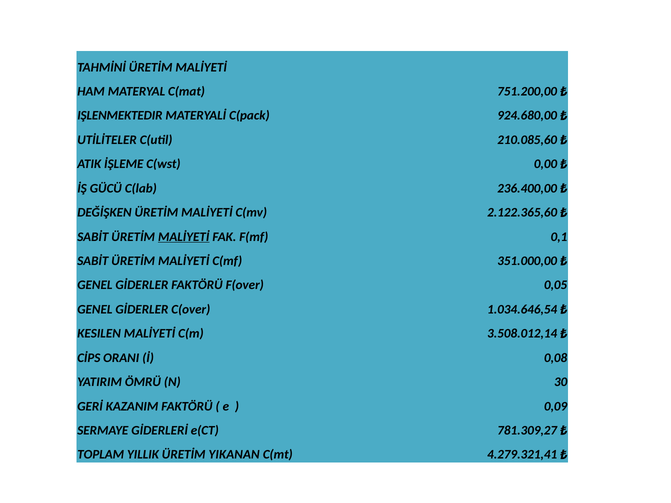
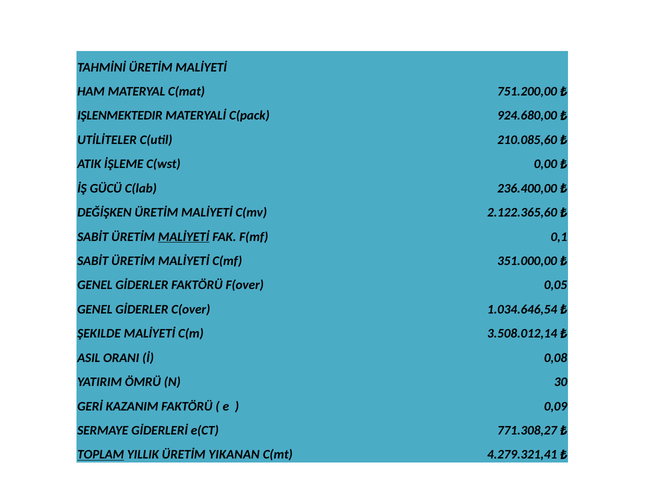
KESILEN: KESILEN -> ŞEKILDE
CİPS: CİPS -> ASIL
781.309,27: 781.309,27 -> 771.308,27
TOPLAM underline: none -> present
